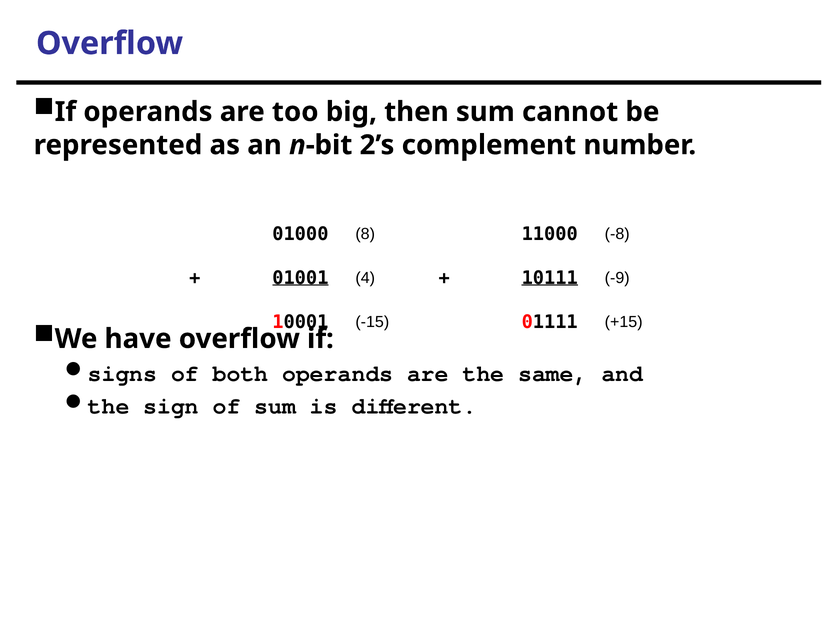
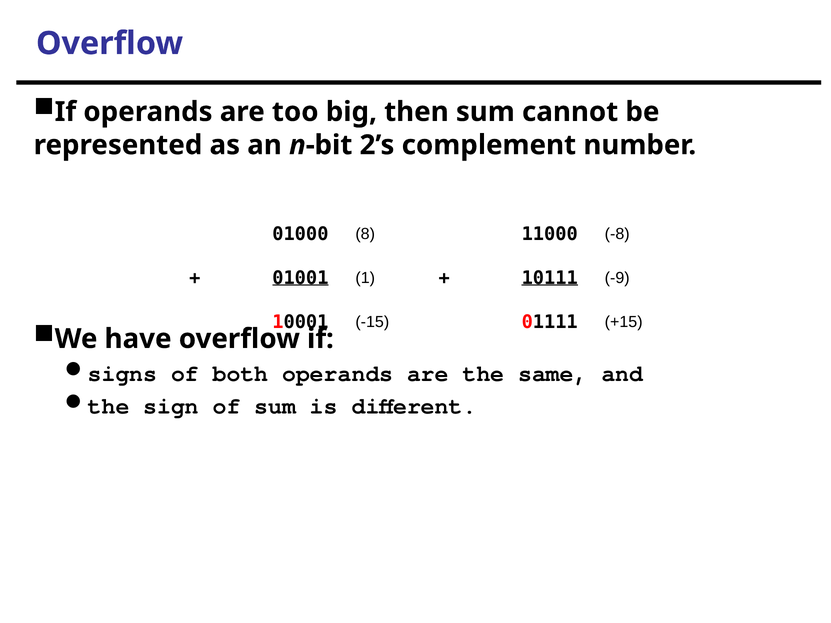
4: 4 -> 1
